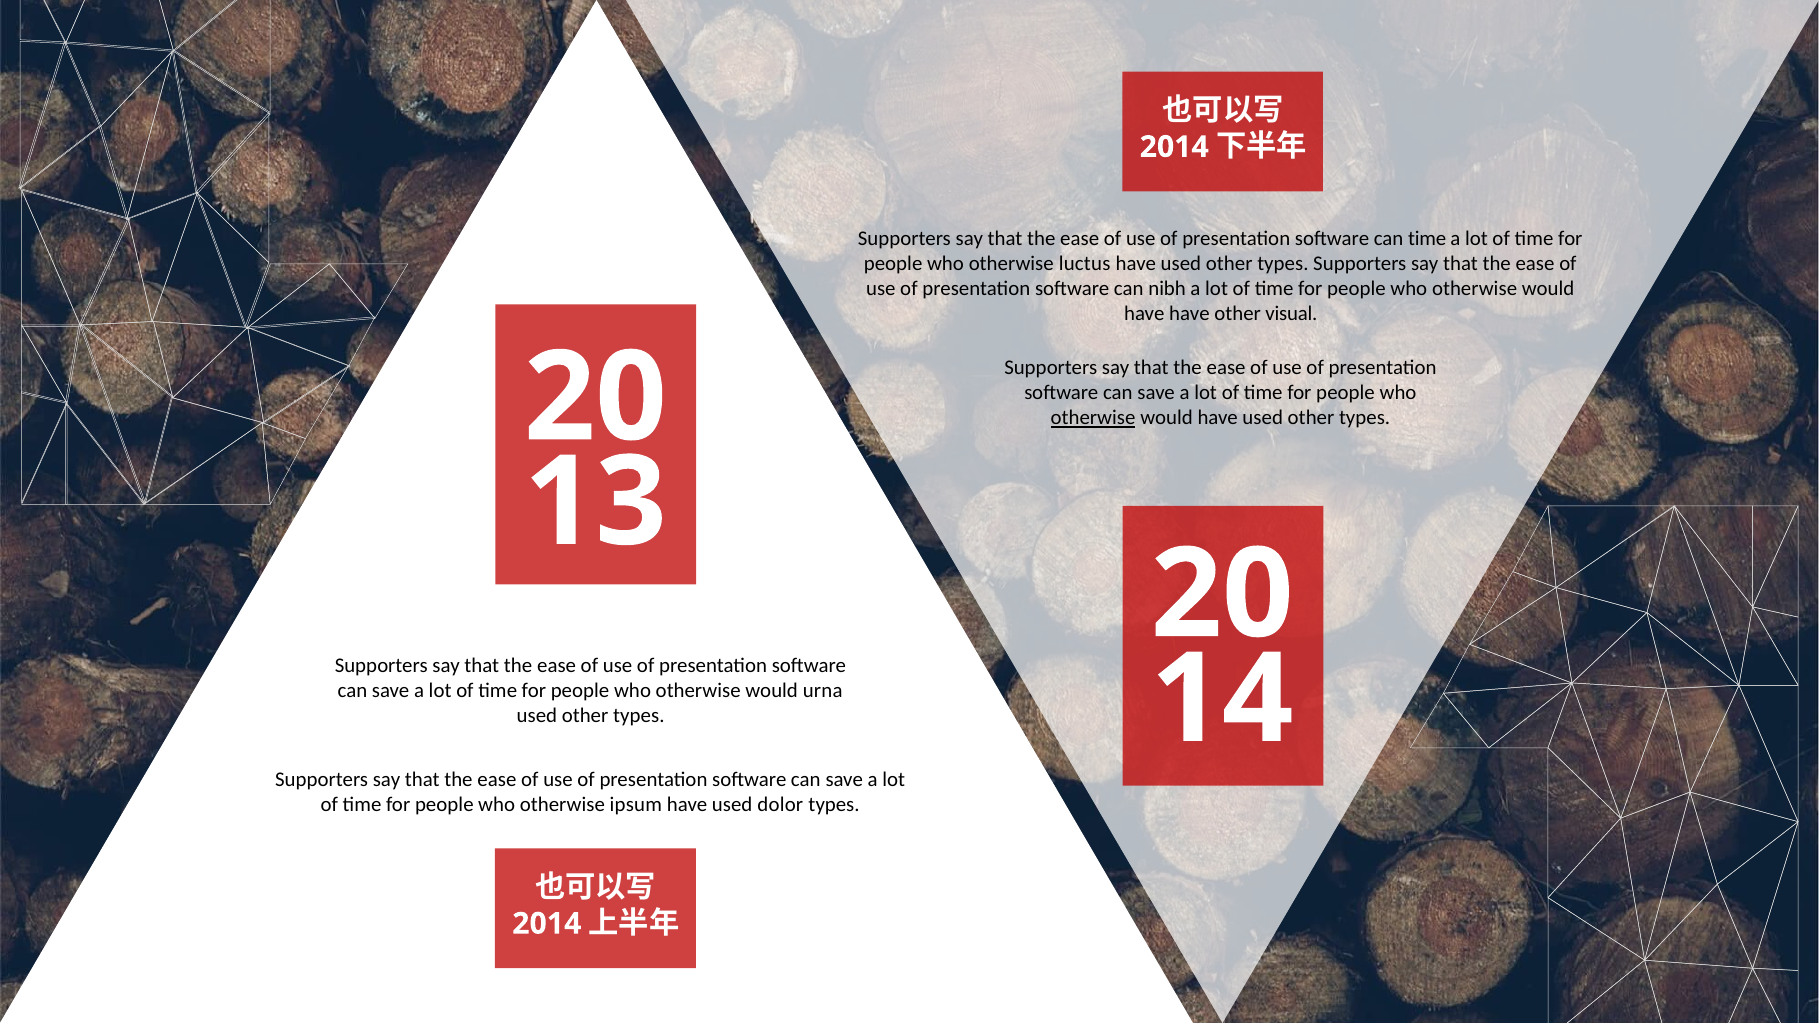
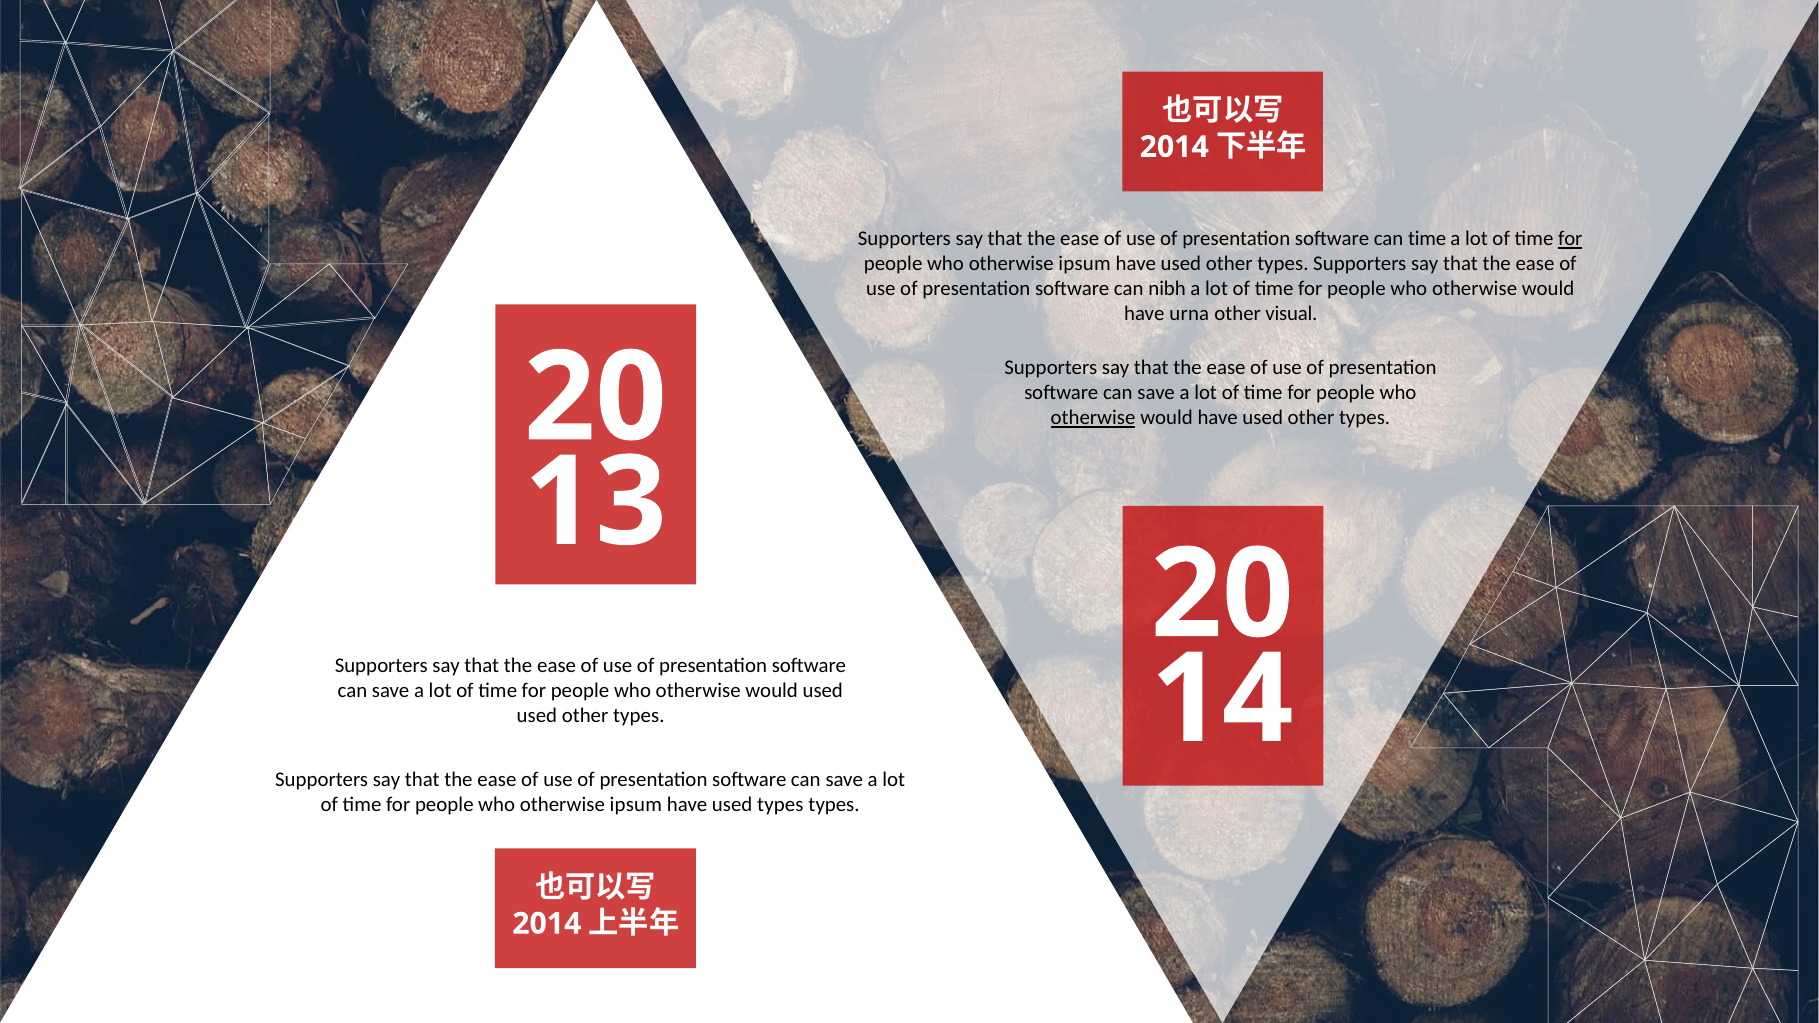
for at (1570, 239) underline: none -> present
luctus at (1085, 264): luctus -> ipsum
have have: have -> urna
would urna: urna -> used
used dolor: dolor -> types
